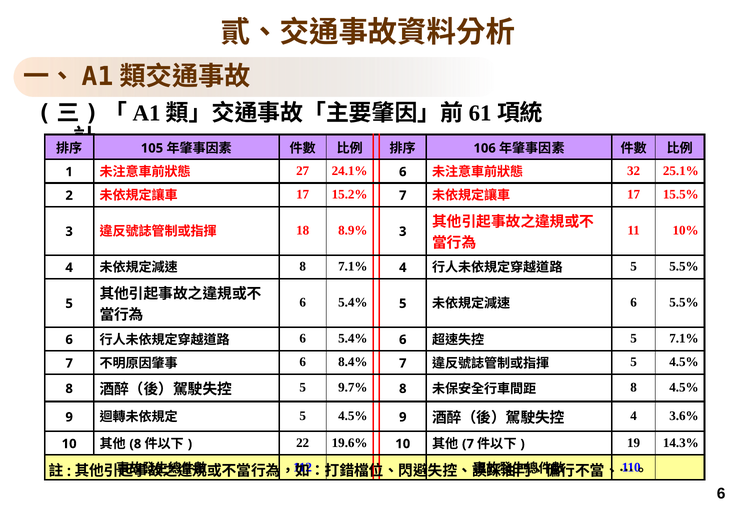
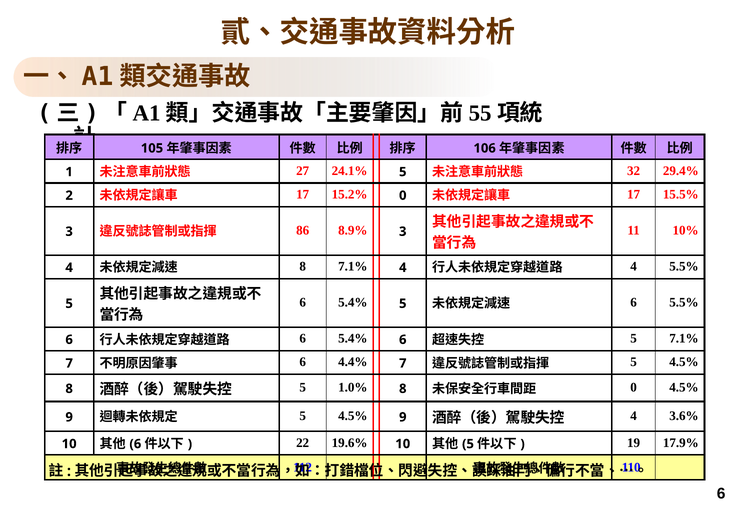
61: 61 -> 55
24.1% 6: 6 -> 5
25.1%: 25.1% -> 29.4%
15.2% 7: 7 -> 0
18: 18 -> 86
5 at (634, 267): 5 -> 4
8.4%: 8.4% -> 4.4%
9.7%: 9.7% -> 1.0%
8 at (634, 388): 8 -> 0
8 at (135, 444): 8 -> 6
7 at (468, 444): 7 -> 5
14.3%: 14.3% -> 17.9%
